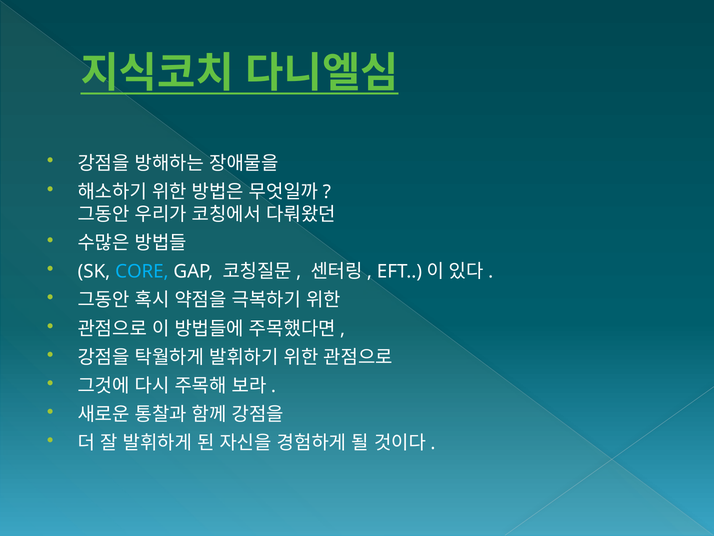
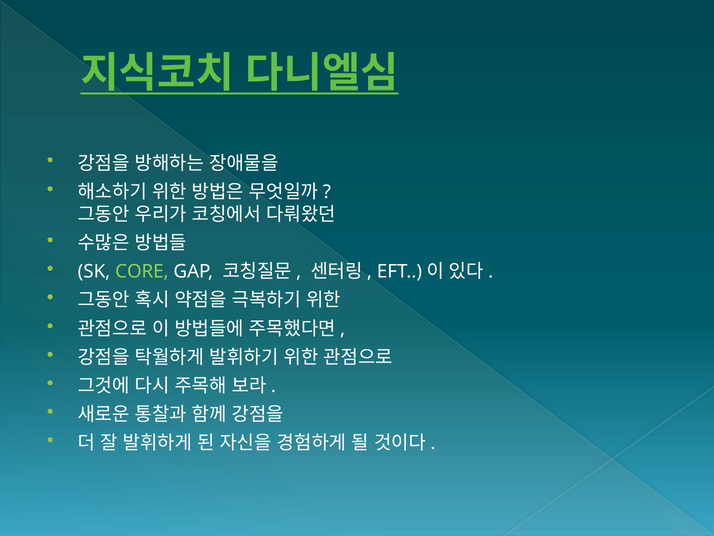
CORE colour: light blue -> light green
